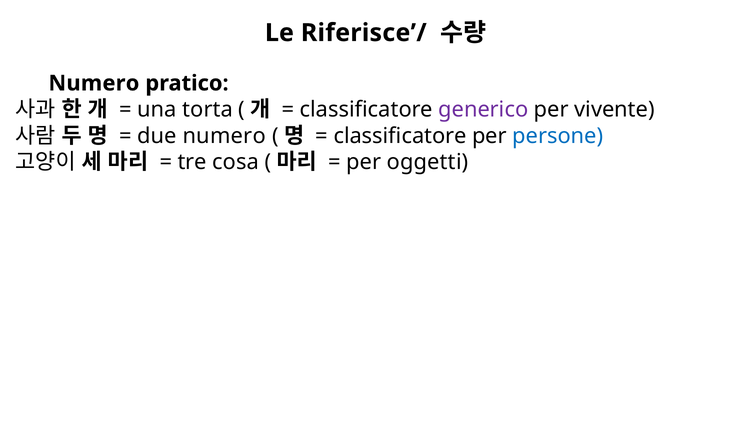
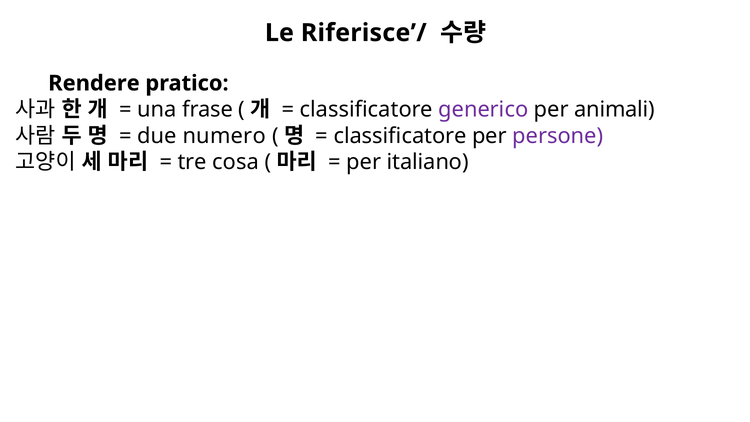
Numero at (94, 83): Numero -> Rendere
torta: torta -> frase
vivente: vivente -> animali
persone colour: blue -> purple
oggetti: oggetti -> italiano
